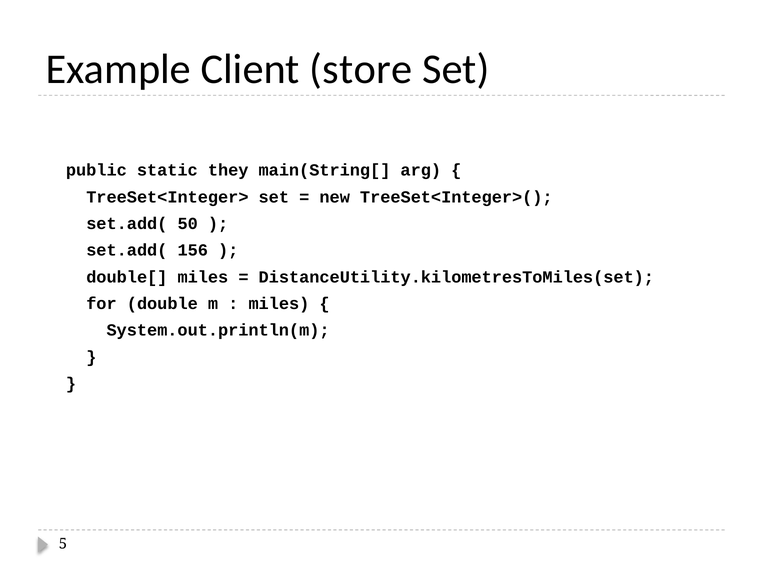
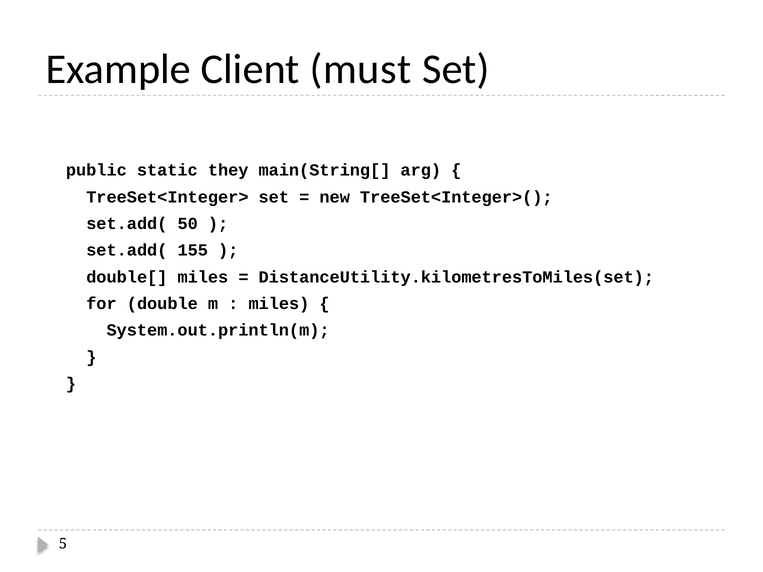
store: store -> must
156: 156 -> 155
